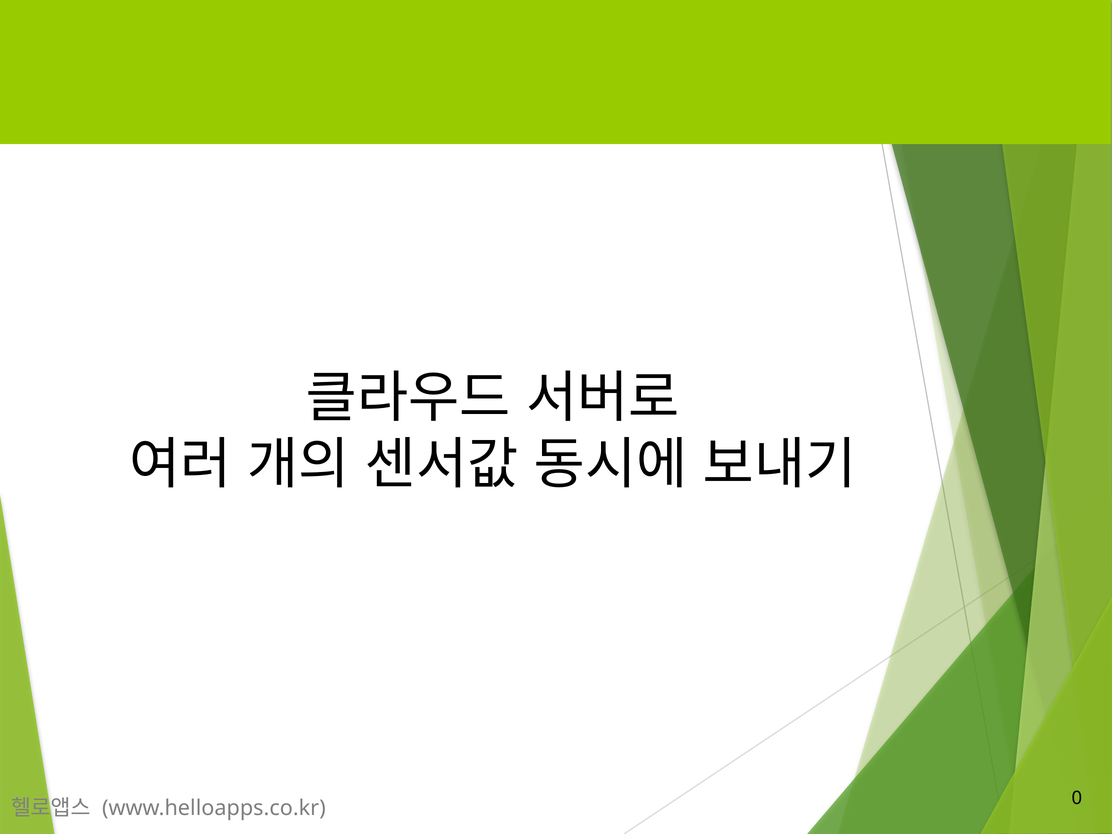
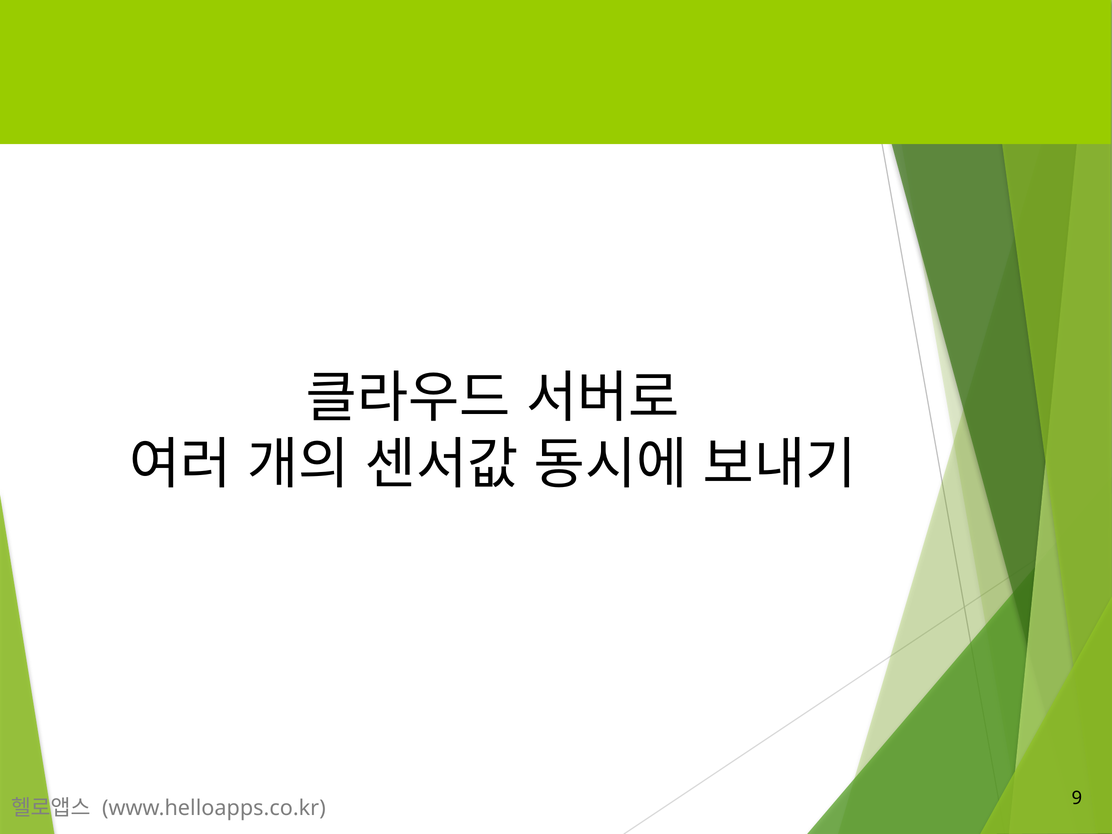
0: 0 -> 9
